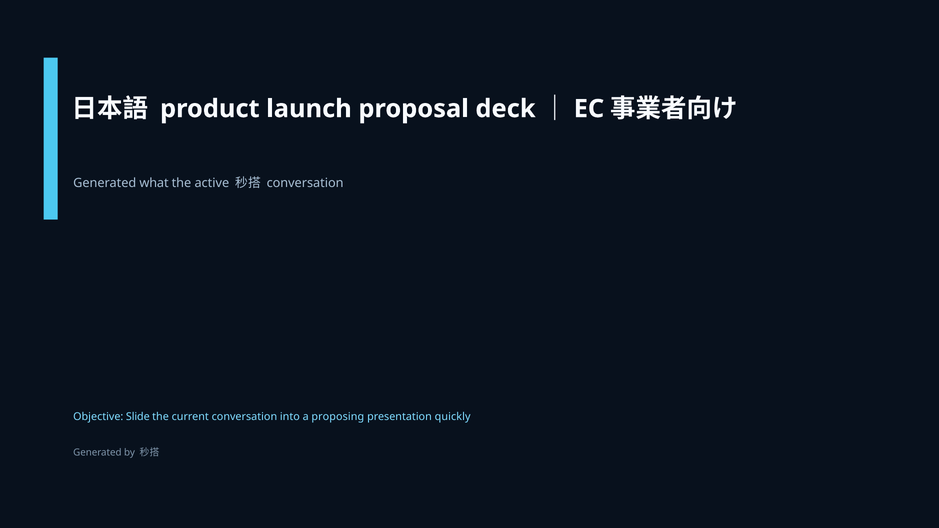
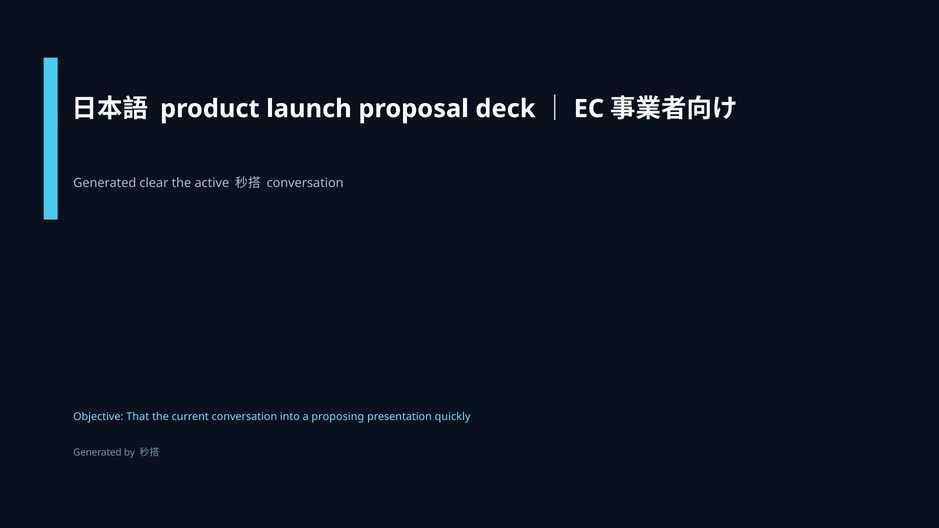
what: what -> clear
Slide: Slide -> That
